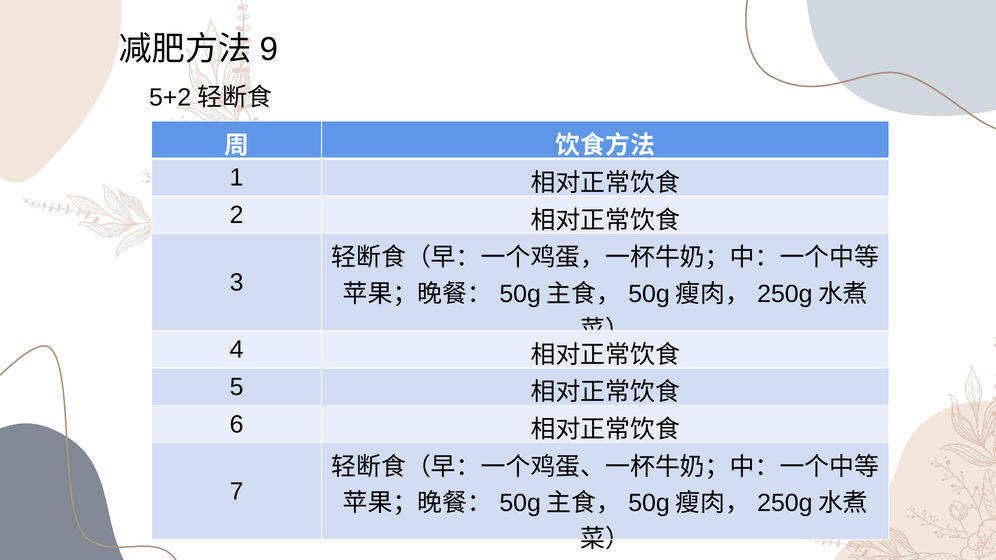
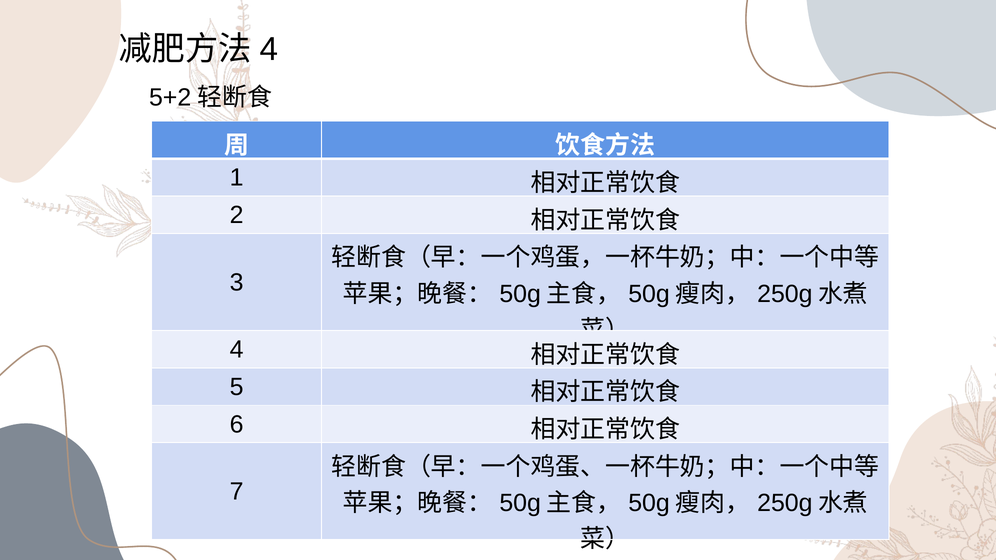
9 at (269, 49): 9 -> 4
